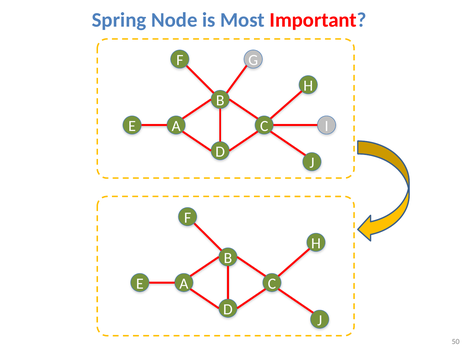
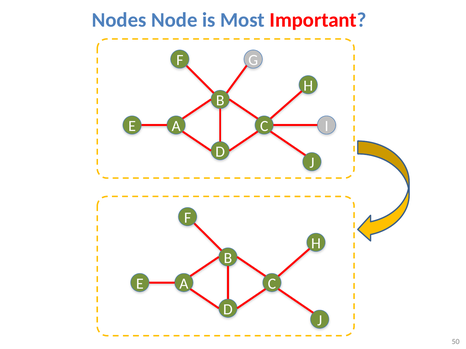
Spring: Spring -> Nodes
